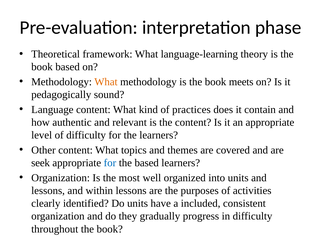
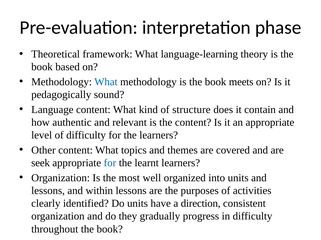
What at (106, 82) colour: orange -> blue
practices: practices -> structure
the based: based -> learnt
included: included -> direction
